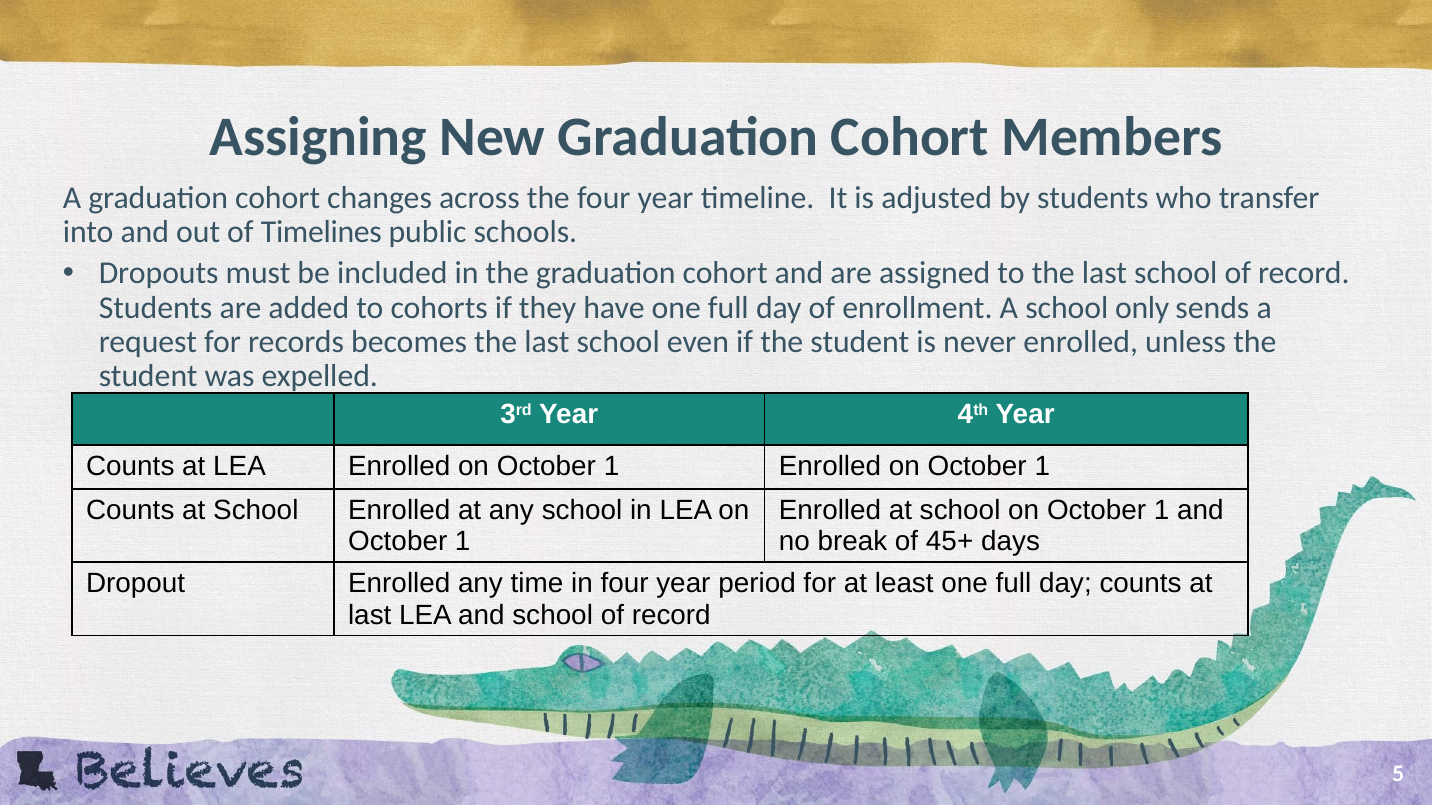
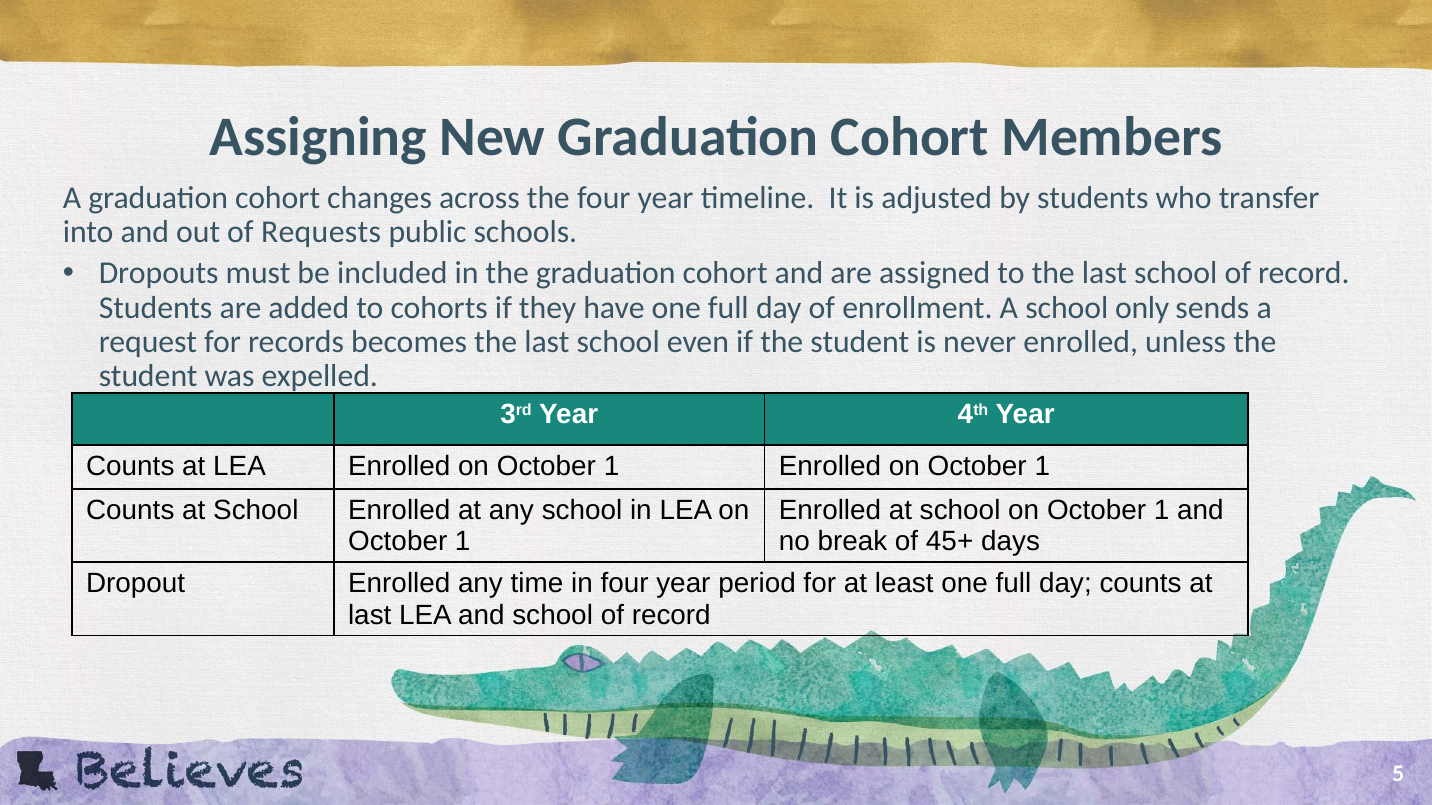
Timelines: Timelines -> Requests
